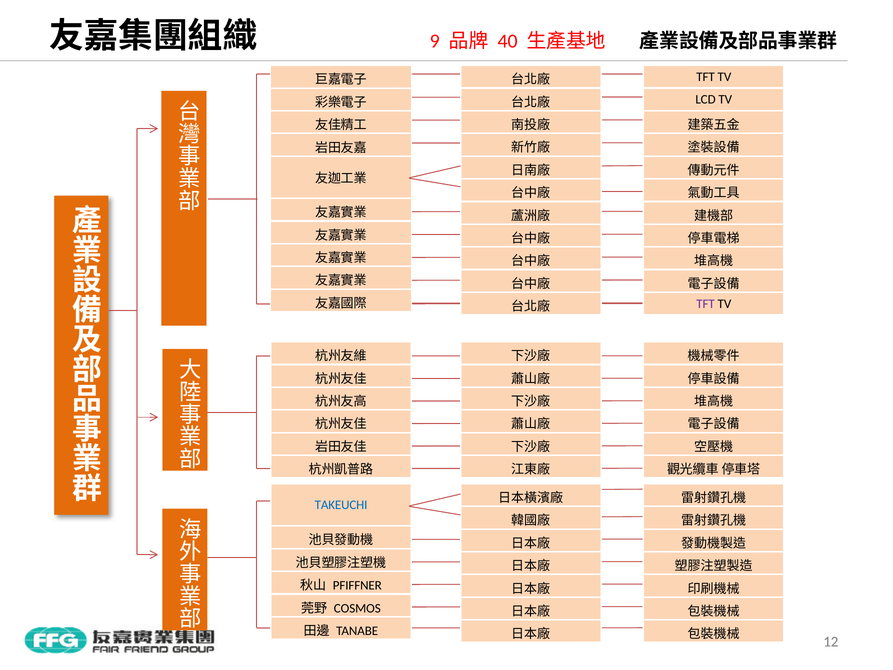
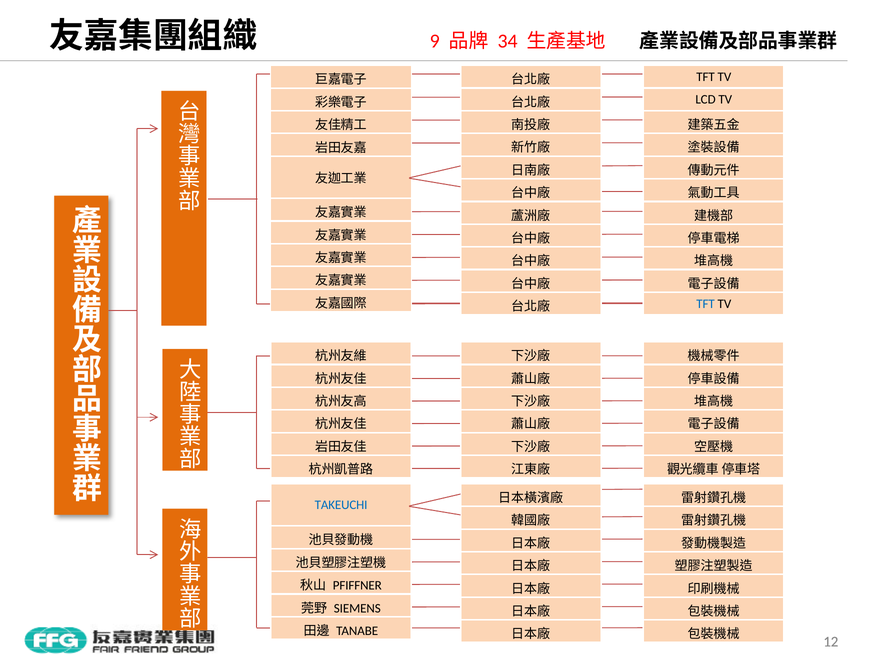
40: 40 -> 34
TFT at (706, 304) colour: purple -> blue
COSMOS: COSMOS -> SIEMENS
